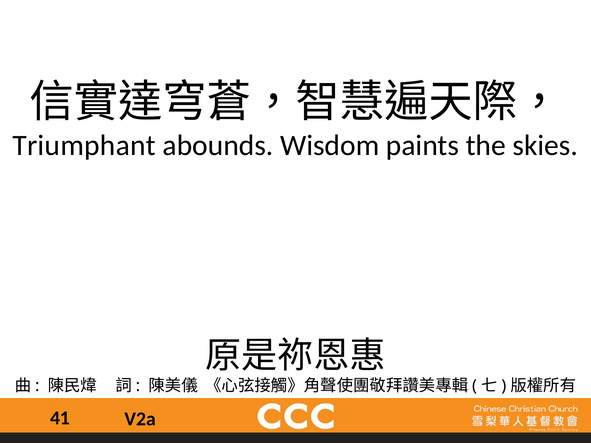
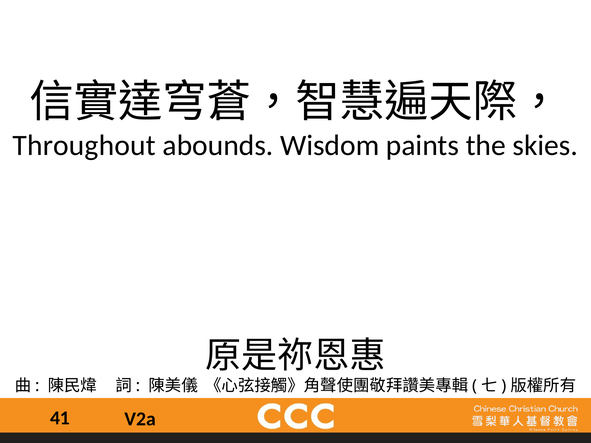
Triumphant: Triumphant -> Throughout
